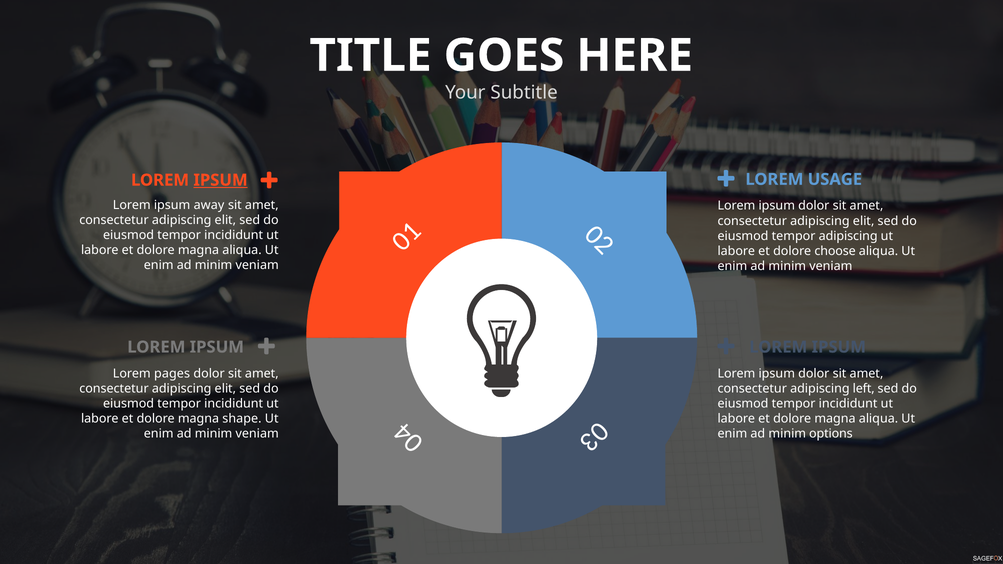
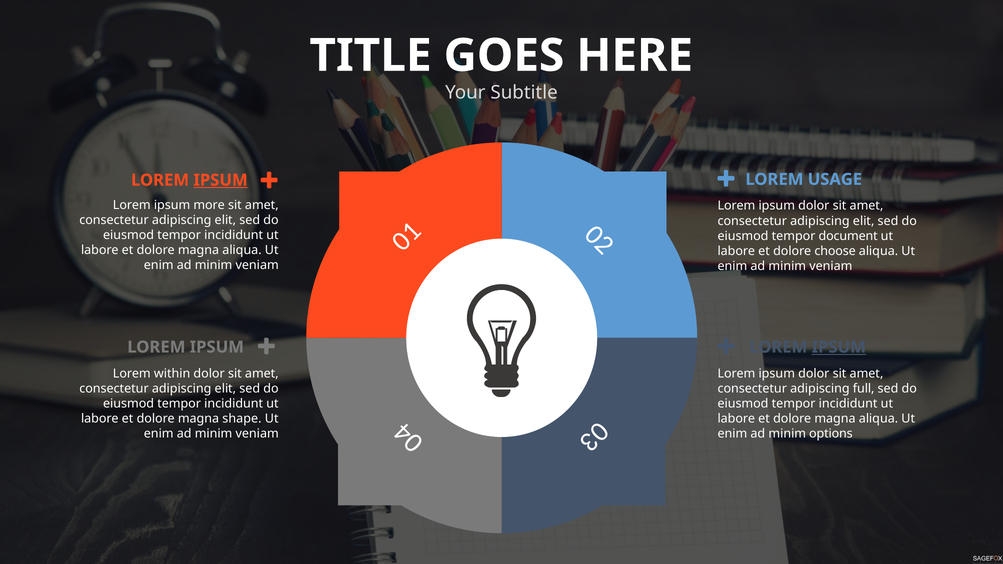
away: away -> more
tempor adipiscing: adipiscing -> document
IPSUM at (839, 347) underline: none -> present
pages: pages -> within
left: left -> full
